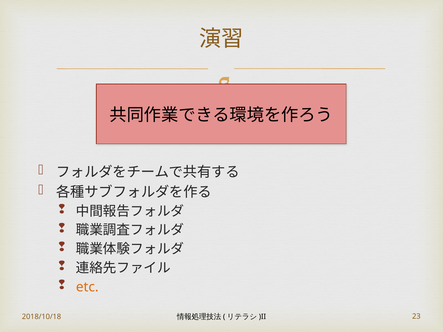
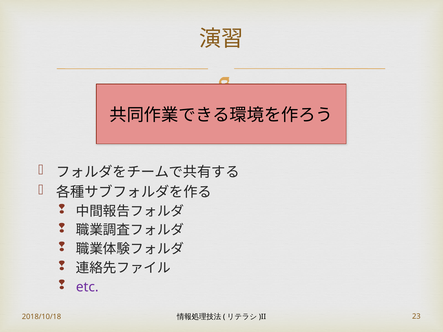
etc colour: orange -> purple
